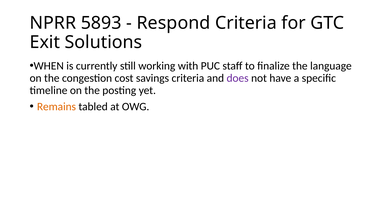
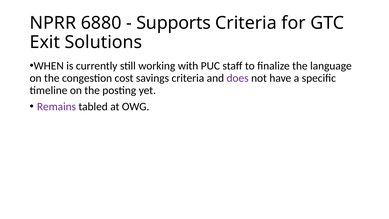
5893: 5893 -> 6880
Respond: Respond -> Supports
Remains colour: orange -> purple
